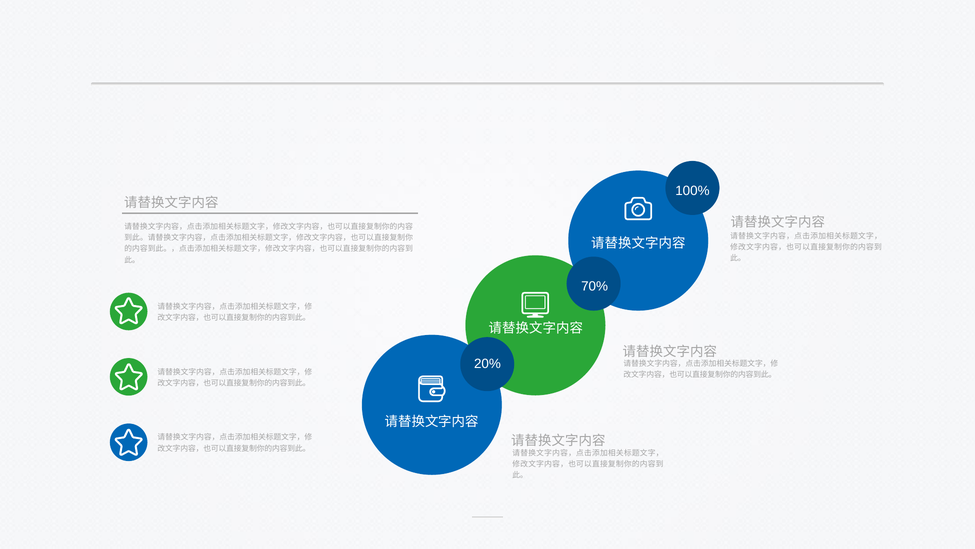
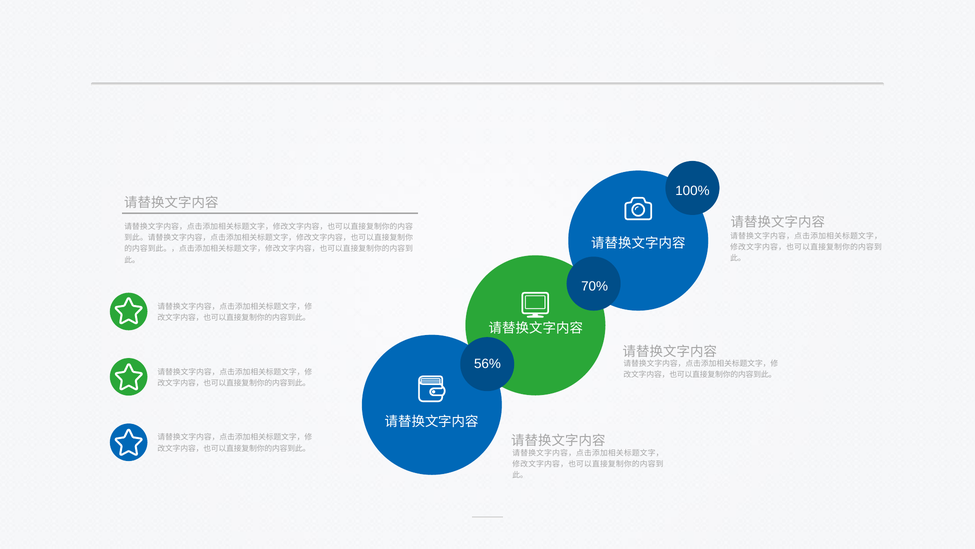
20%: 20% -> 56%
